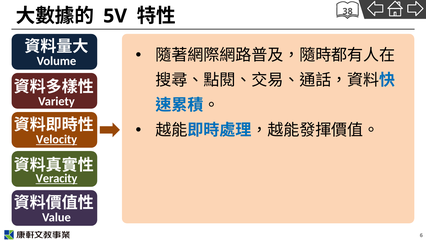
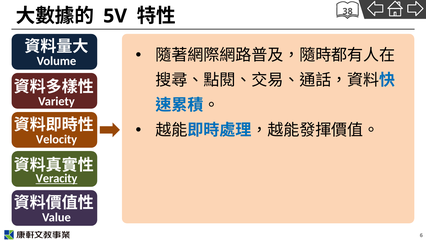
Velocity underline: present -> none
